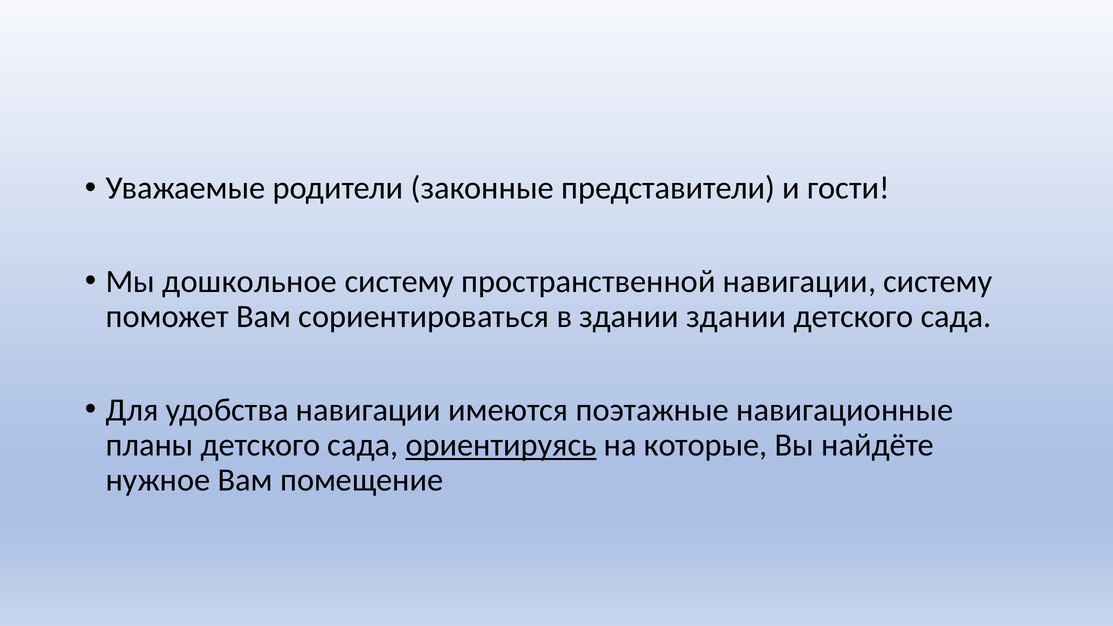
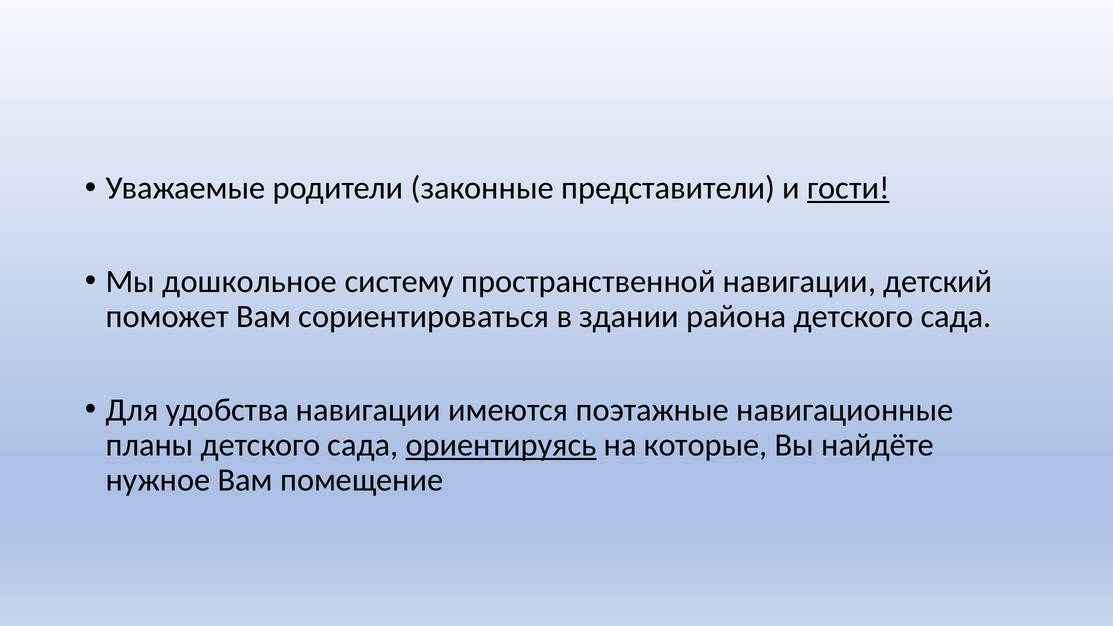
гости underline: none -> present
навигации систему: систему -> детский
здании здании: здании -> района
